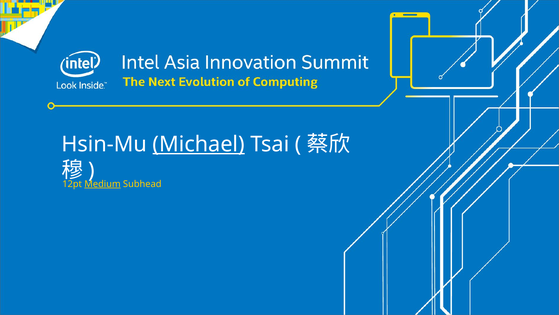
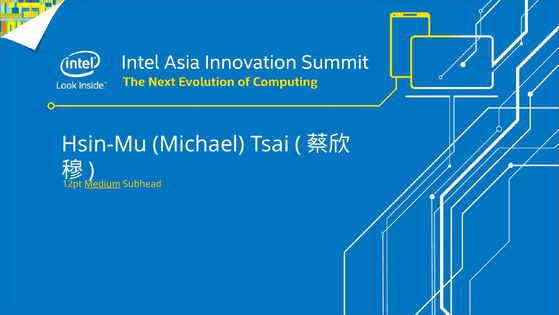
Michael underline: present -> none
